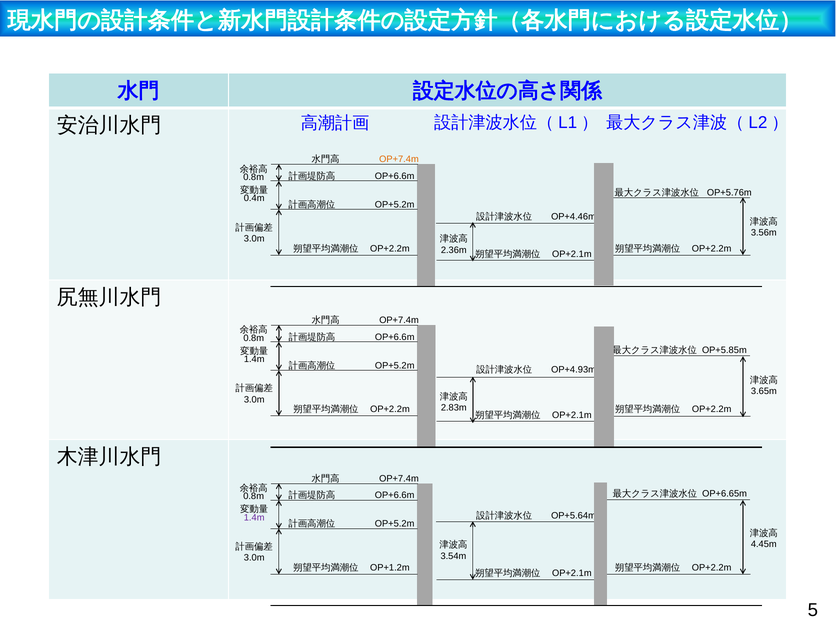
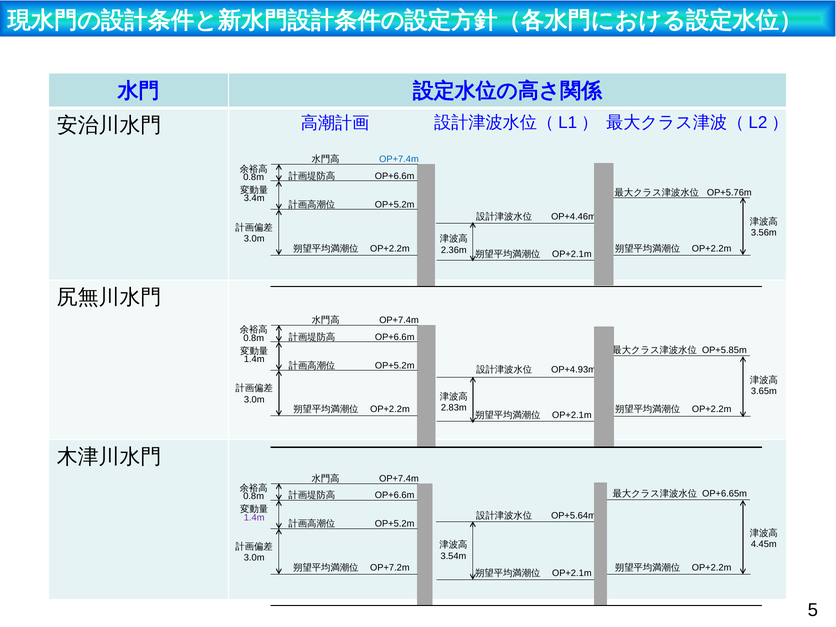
OP+7.4m at (399, 159) colour: orange -> blue
0.4m: 0.4m -> 3.4m
OP+1.2m: OP+1.2m -> OP+7.2m
